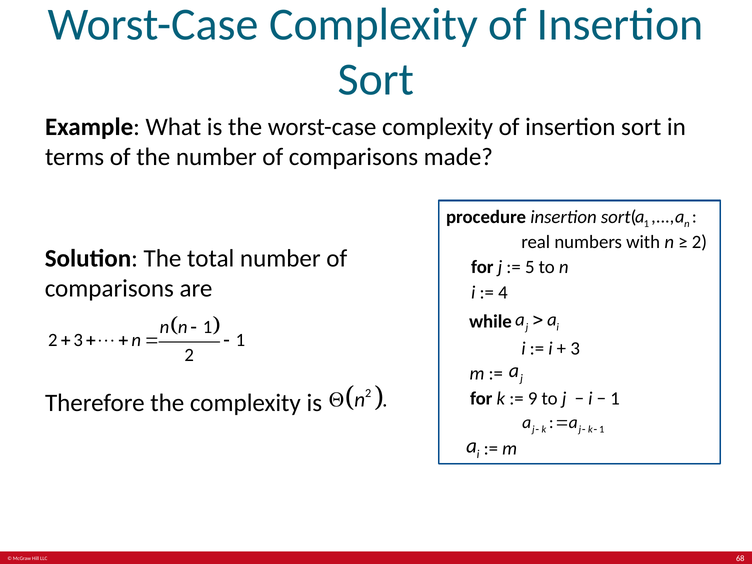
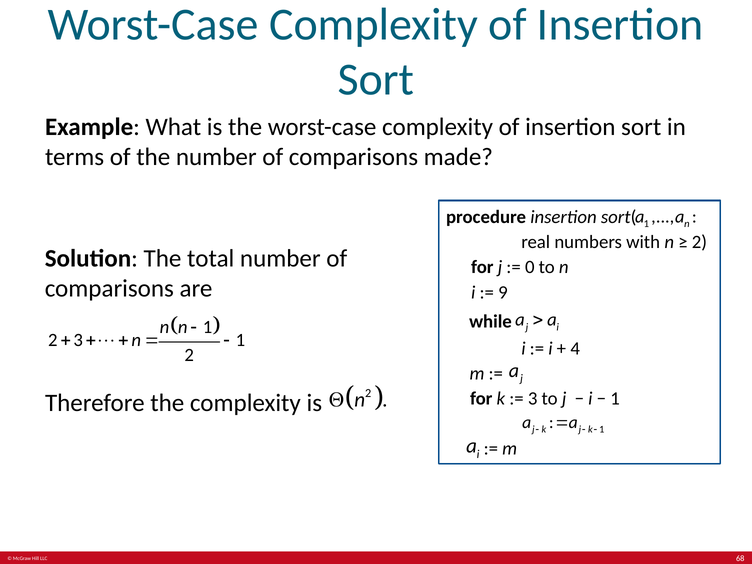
5: 5 -> 0
4: 4 -> 9
3 at (575, 348): 3 -> 4
9 at (533, 399): 9 -> 3
